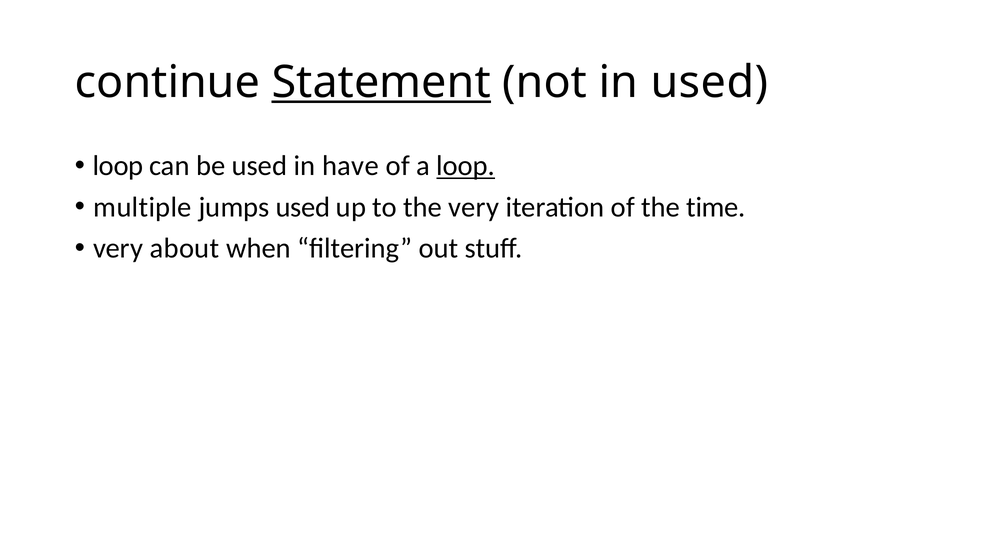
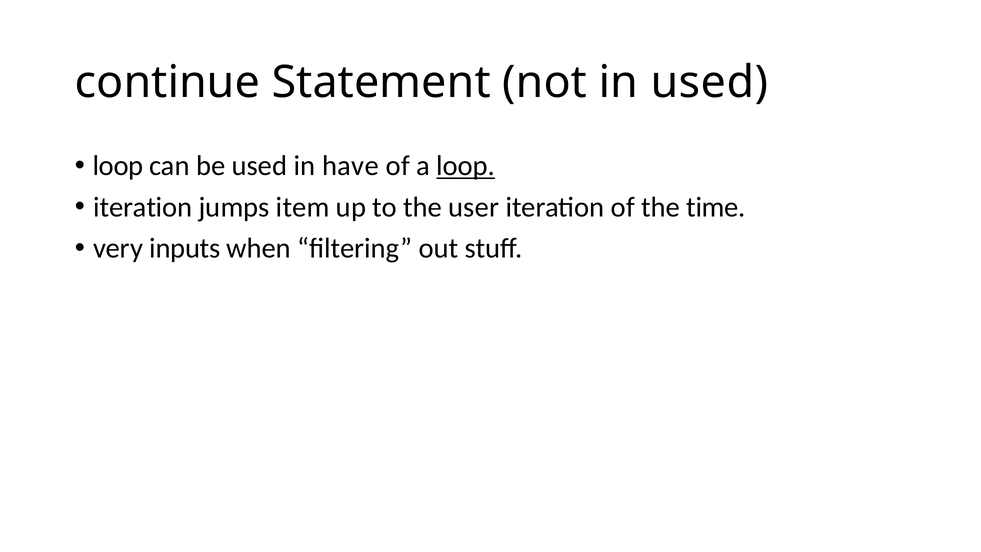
Statement underline: present -> none
multiple at (143, 207): multiple -> iteration
jumps used: used -> item
the very: very -> user
about: about -> inputs
